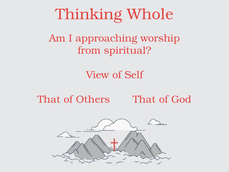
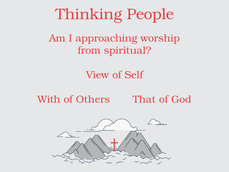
Whole: Whole -> People
That at (49, 99): That -> With
